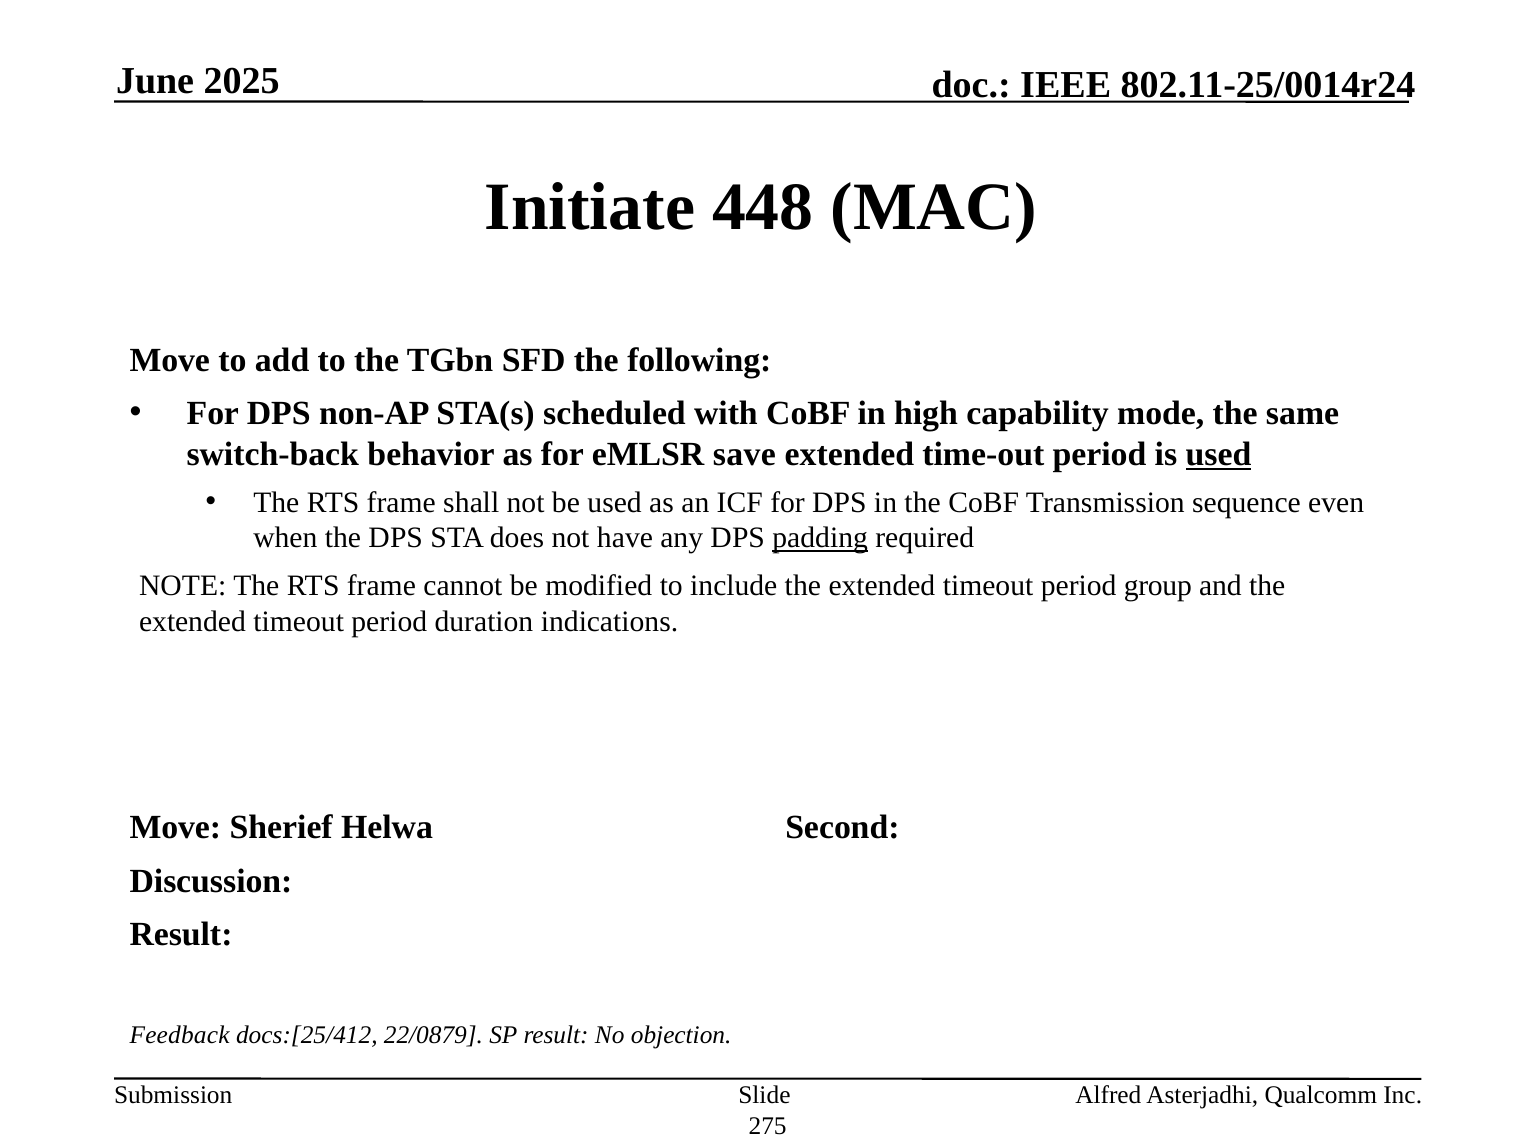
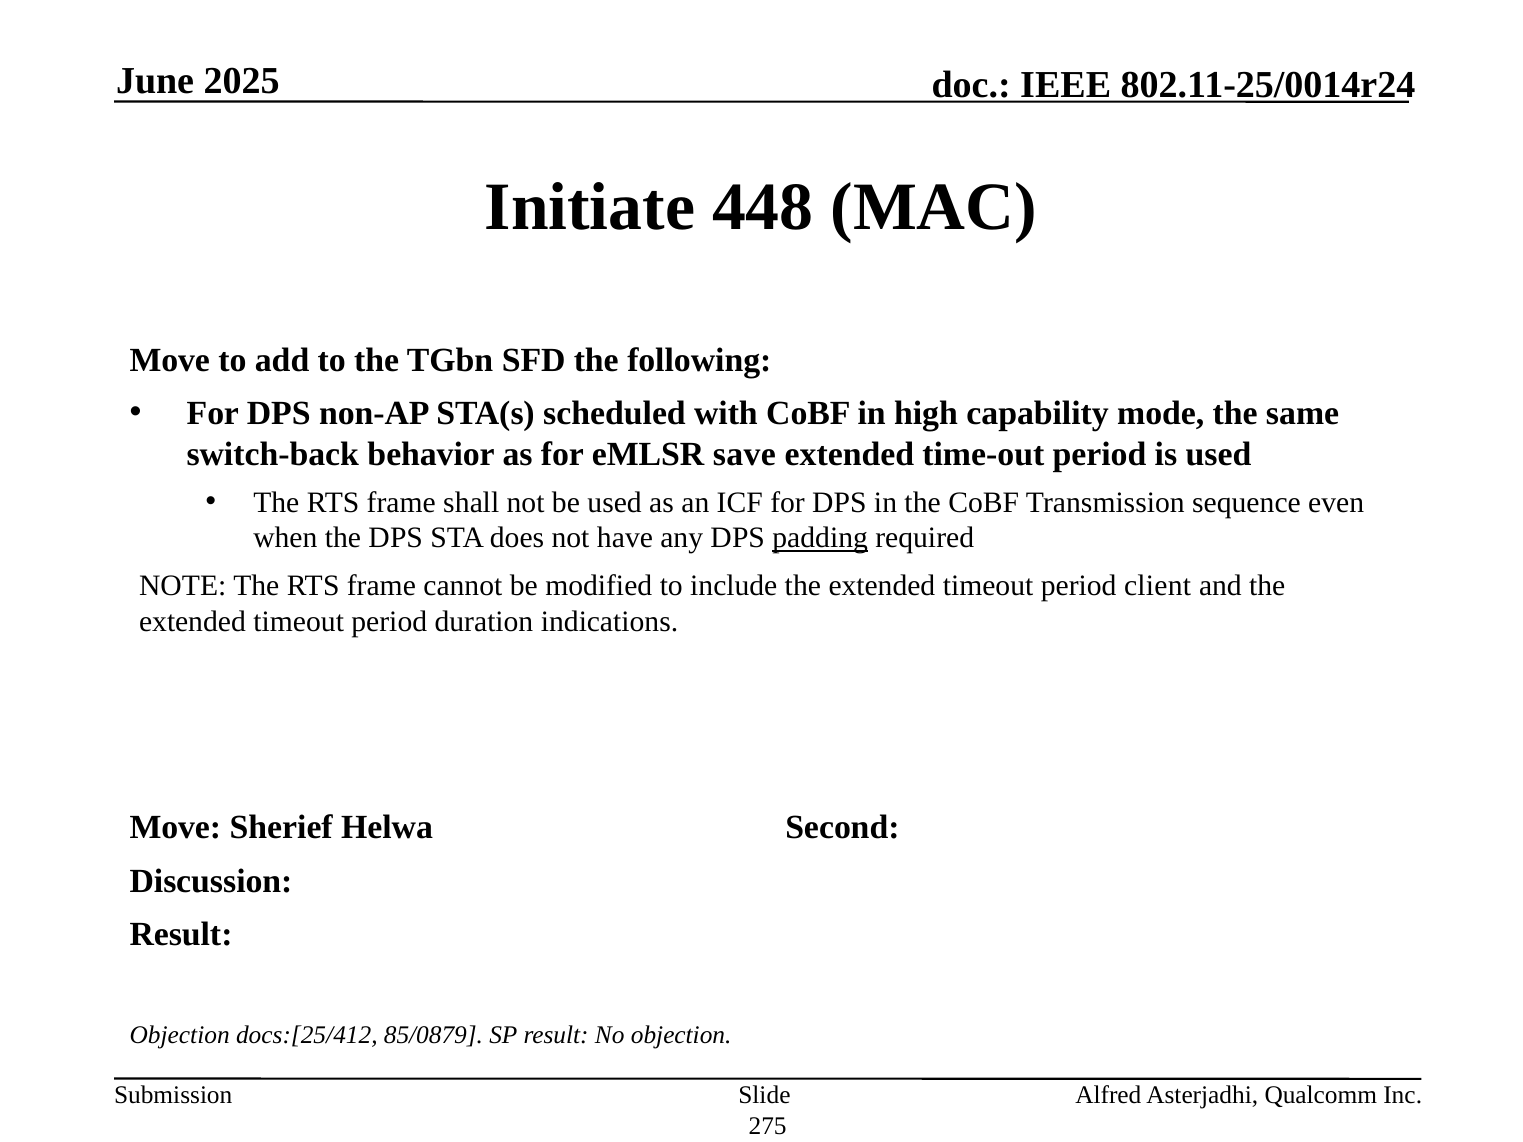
used at (1218, 454) underline: present -> none
group: group -> client
Feedback at (180, 1035): Feedback -> Objection
22/0879: 22/0879 -> 85/0879
